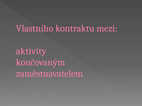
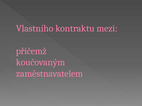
aktivity: aktivity -> přičemž
